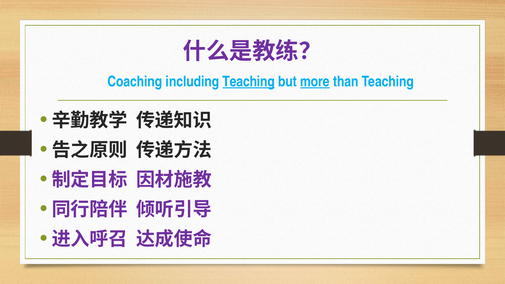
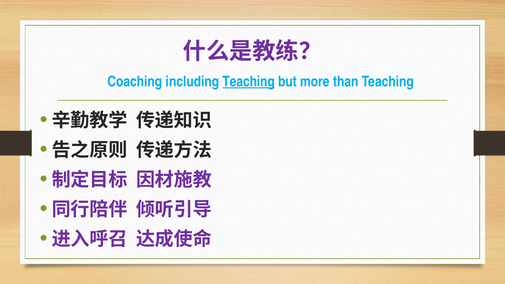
more underline: present -> none
